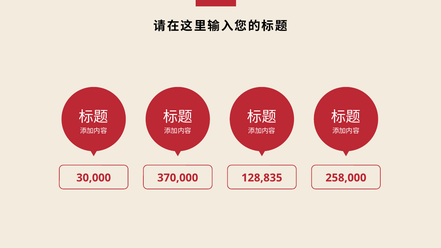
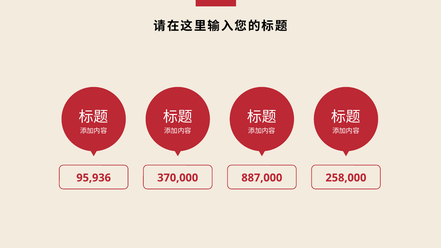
30,000: 30,000 -> 95,936
128,835: 128,835 -> 887,000
